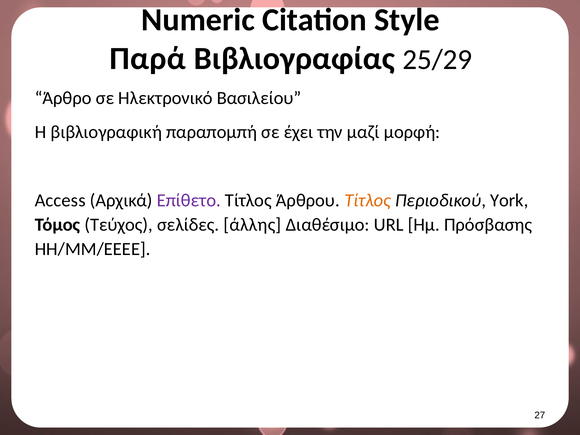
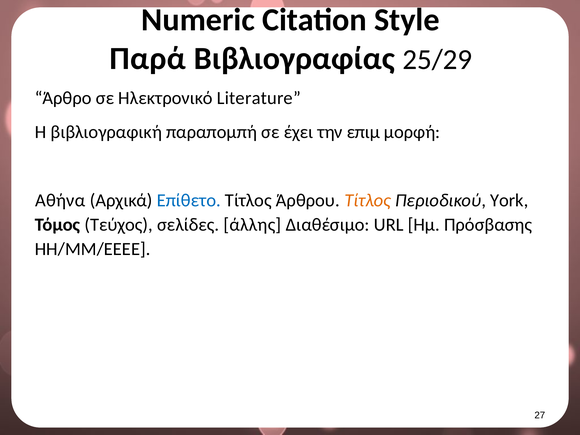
Βασιλείου: Βασιλείου -> Literature
μαζί: μαζί -> επιμ
Access: Access -> Αθήνα
Επίθετο colour: purple -> blue
